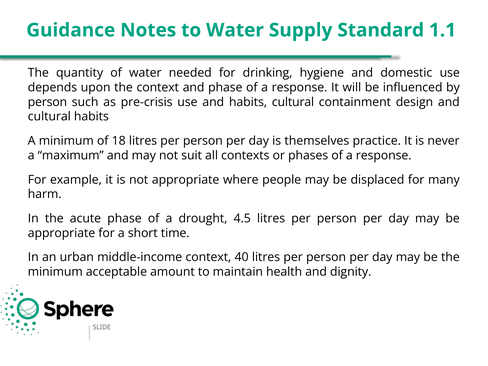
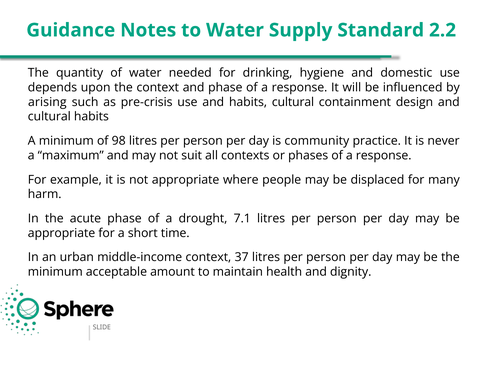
1.1: 1.1 -> 2.2
person at (47, 102): person -> arising
18: 18 -> 98
themselves: themselves -> community
4.5: 4.5 -> 7.1
40: 40 -> 37
